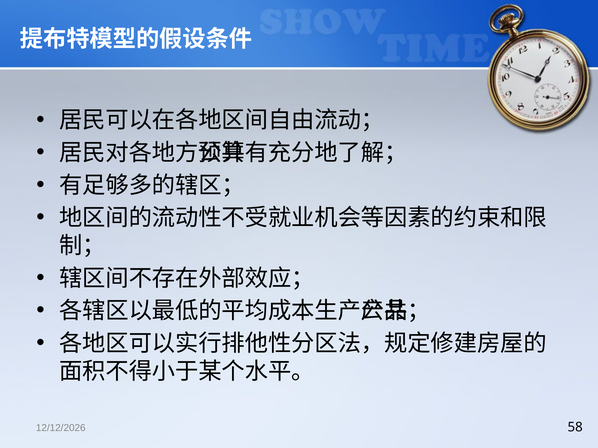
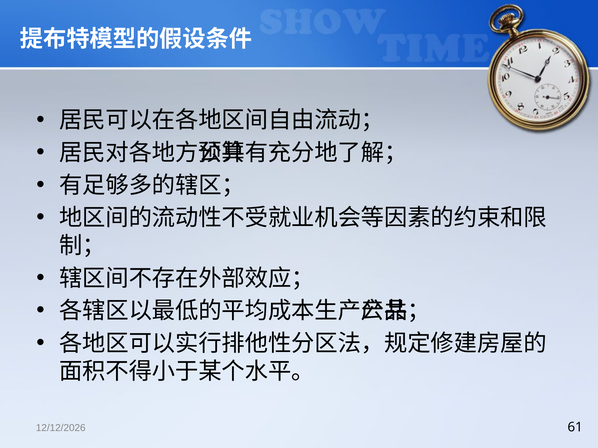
58: 58 -> 61
